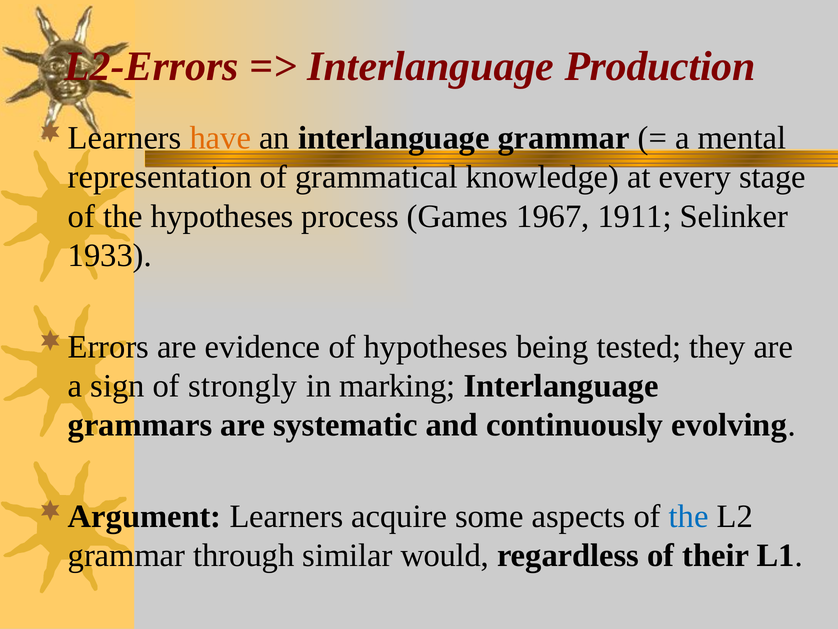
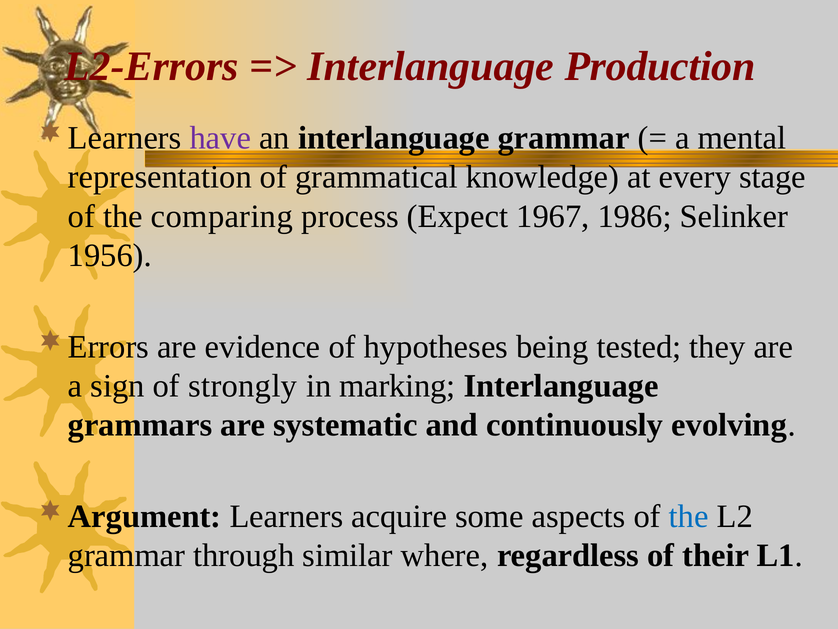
have colour: orange -> purple
the hypotheses: hypotheses -> comparing
Games: Games -> Expect
1911: 1911 -> 1986
1933: 1933 -> 1956
would: would -> where
